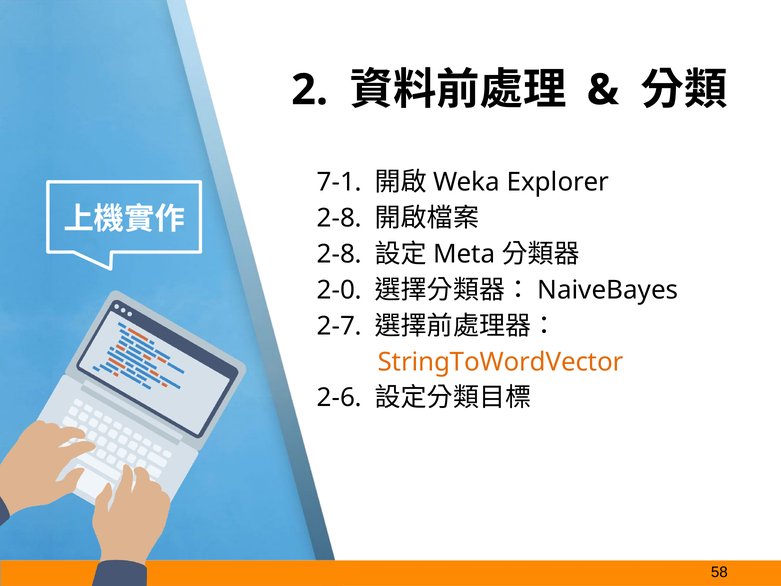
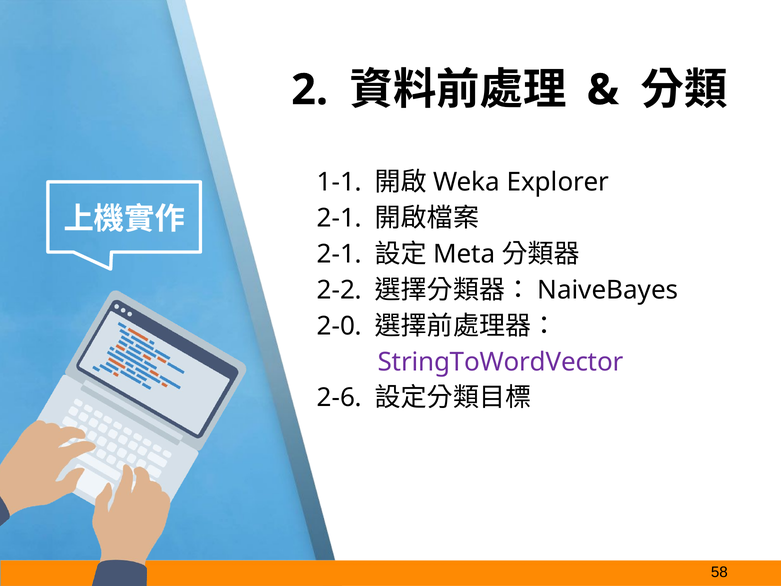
7-1: 7-1 -> 1-1
2-8 at (339, 218): 2-8 -> 2-1
2-8 at (339, 254): 2-8 -> 2-1
2-0: 2-0 -> 2-2
2-7: 2-7 -> 2-0
StringToWordVector colour: orange -> purple
